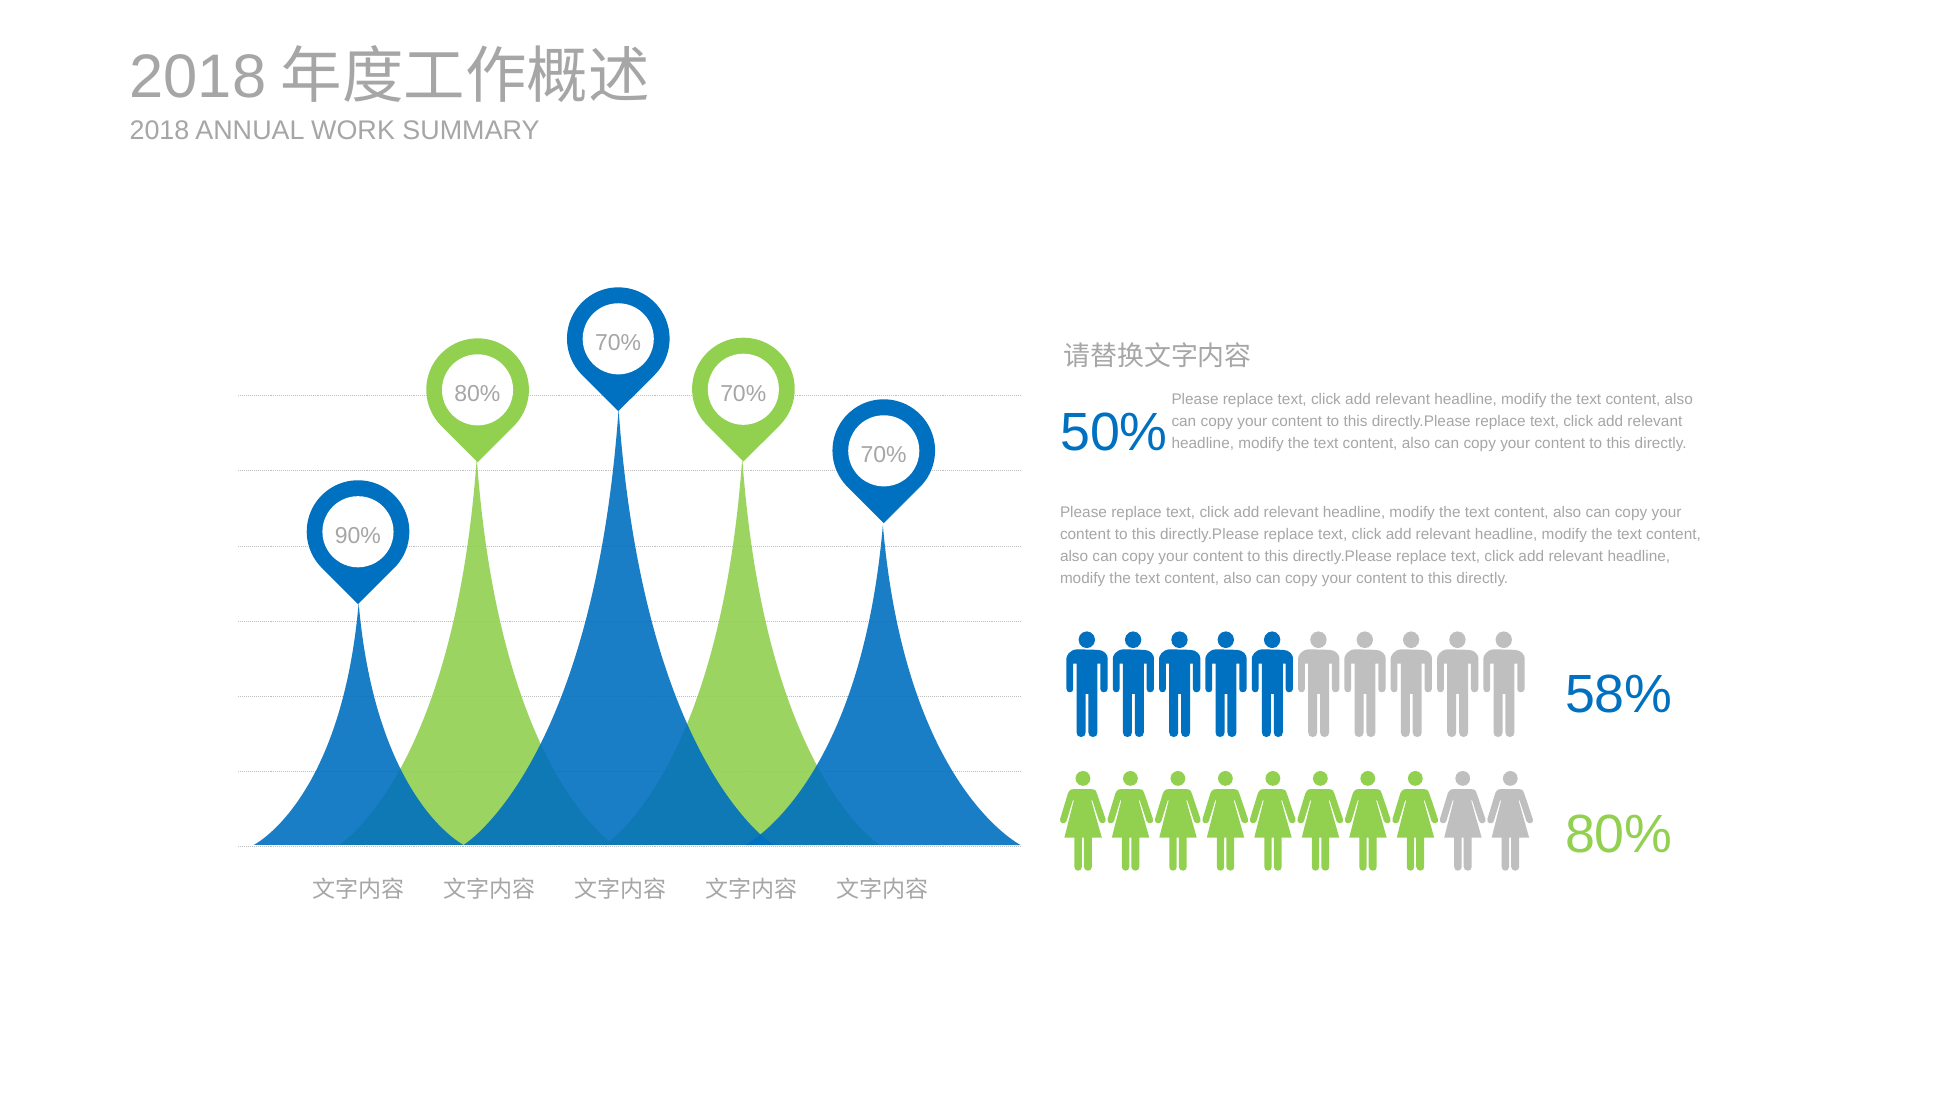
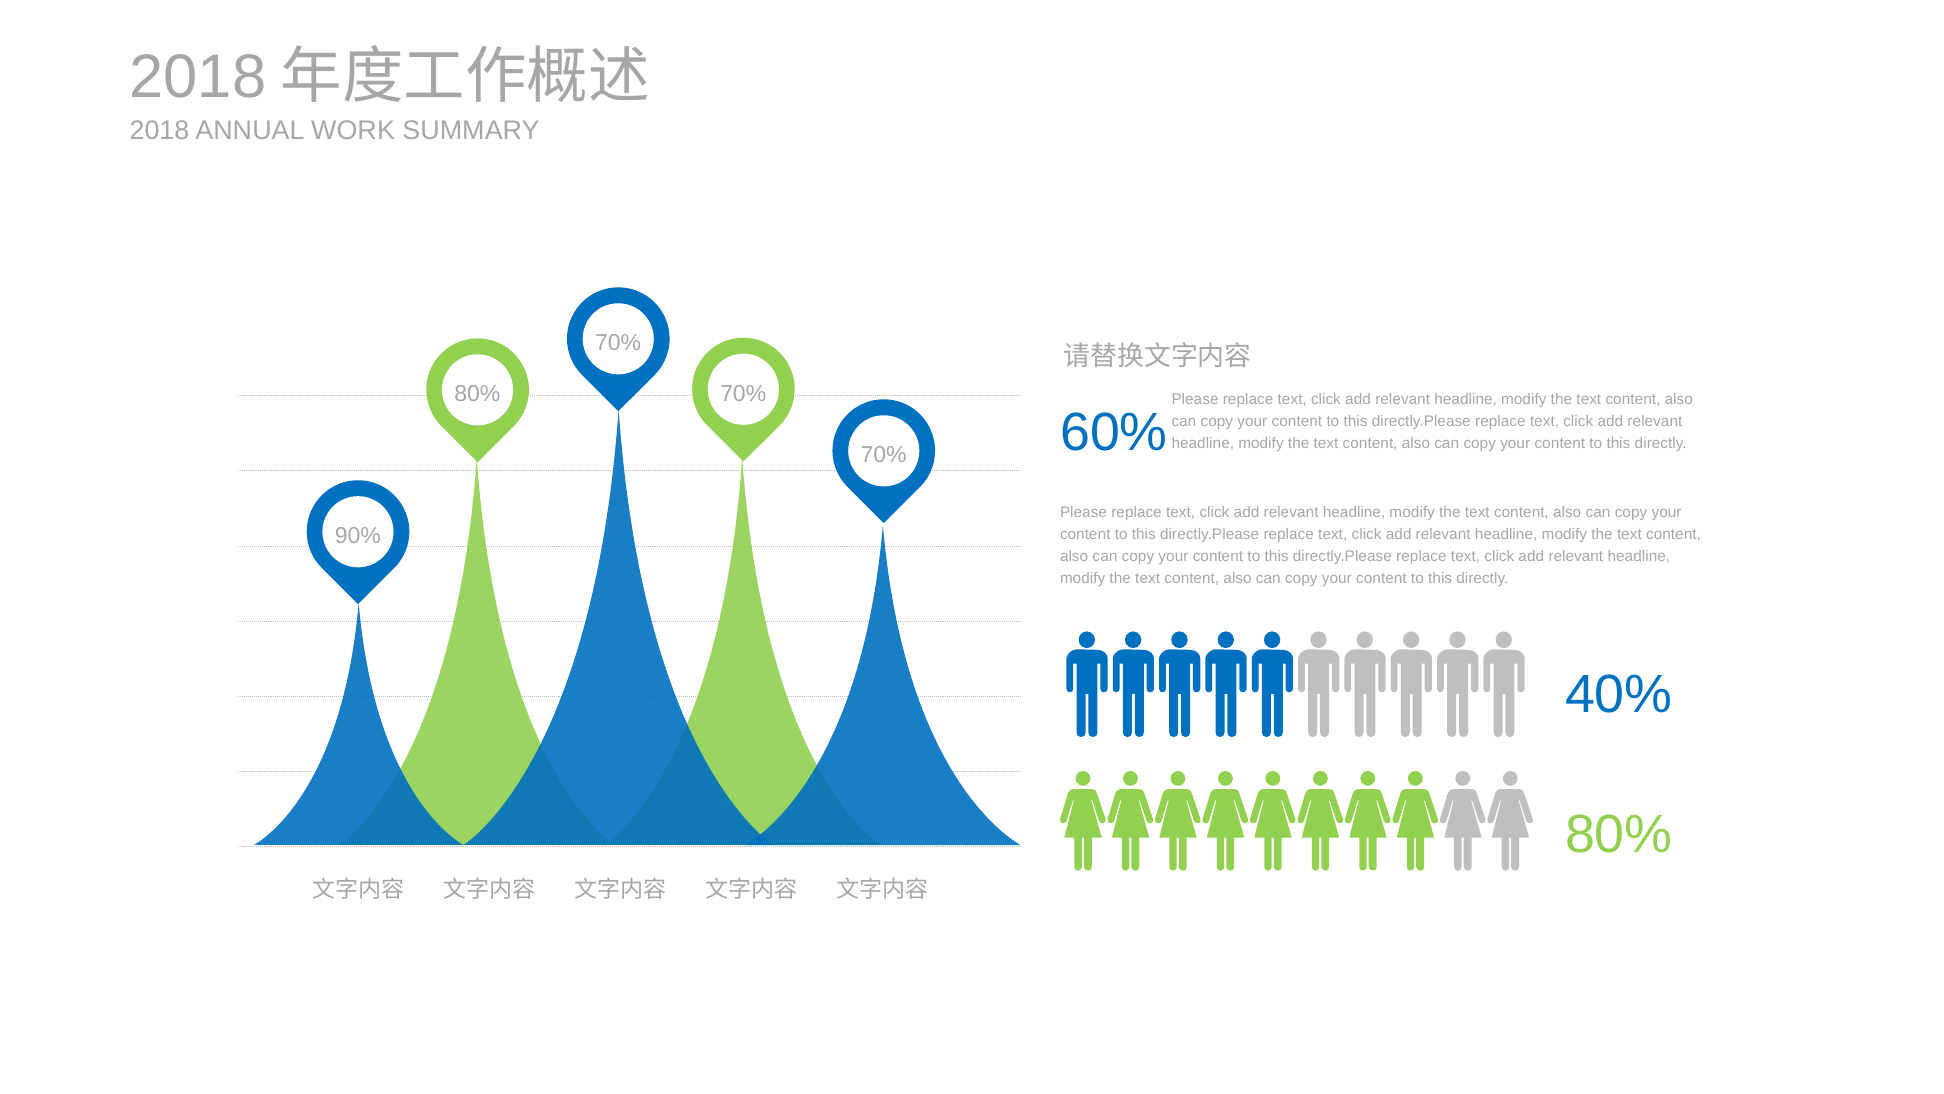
50%: 50% -> 60%
58%: 58% -> 40%
